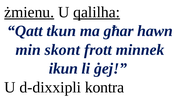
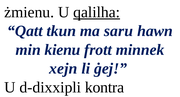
żmienu underline: present -> none
għar: għar -> saru
skont: skont -> kienu
ikun: ikun -> xejn
